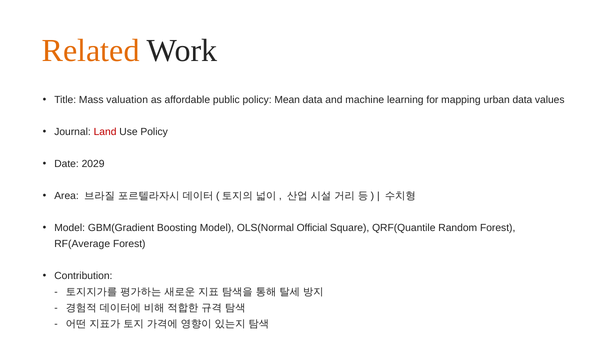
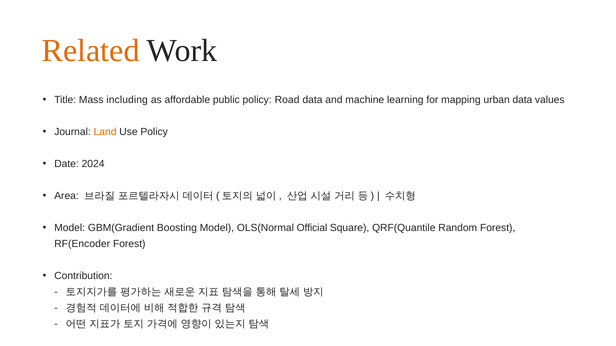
valuation: valuation -> including
Mean: Mean -> Road
Land colour: red -> orange
2029: 2029 -> 2024
RF(Average: RF(Average -> RF(Encoder
